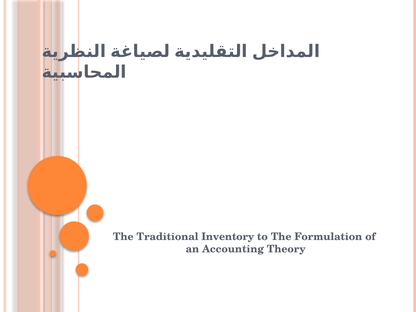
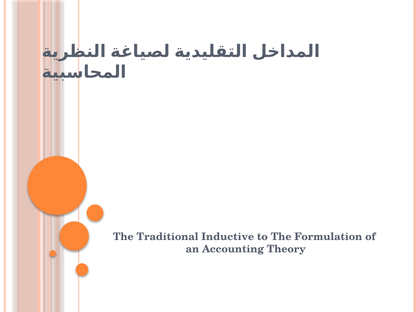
Inventory: Inventory -> Inductive
